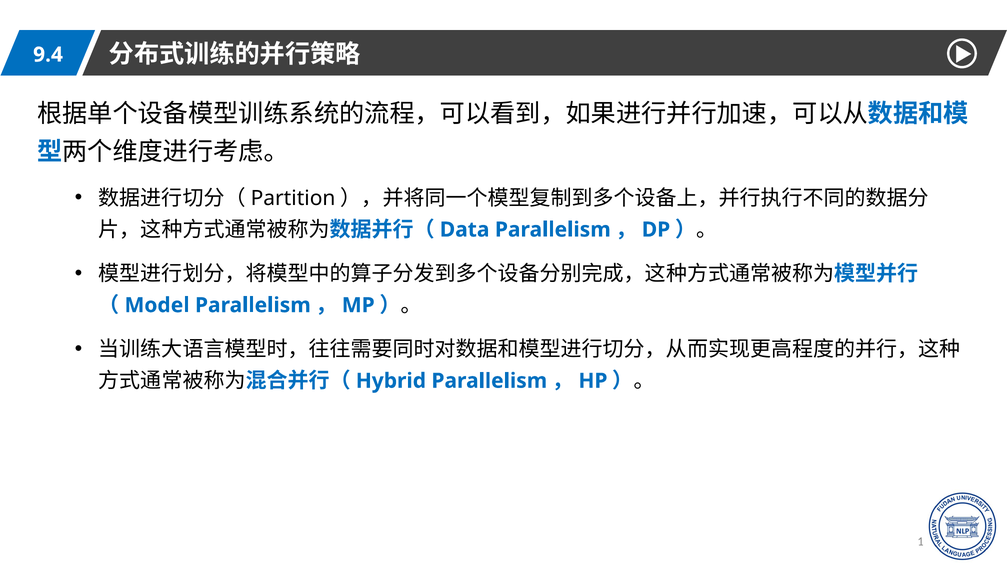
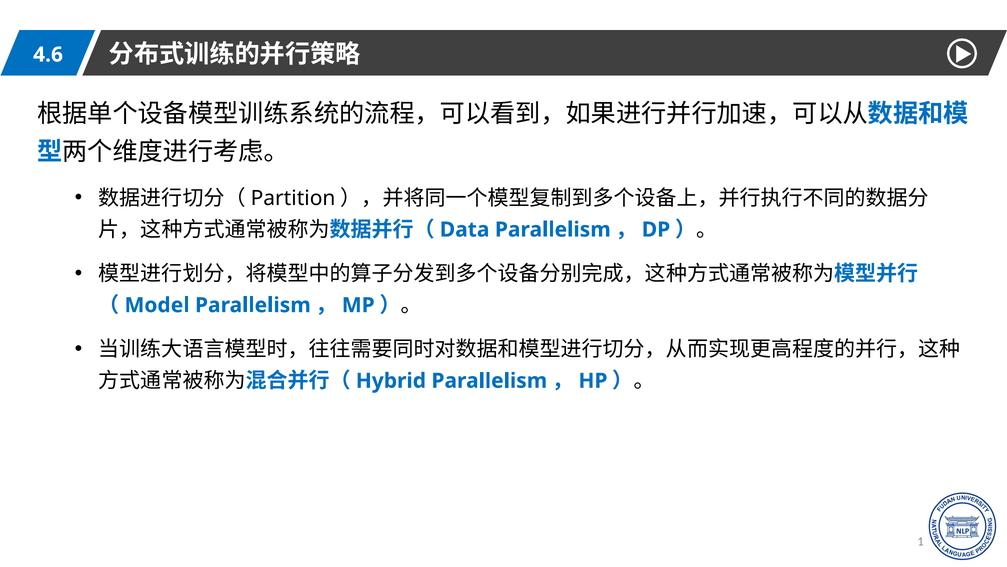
9.4: 9.4 -> 4.6
